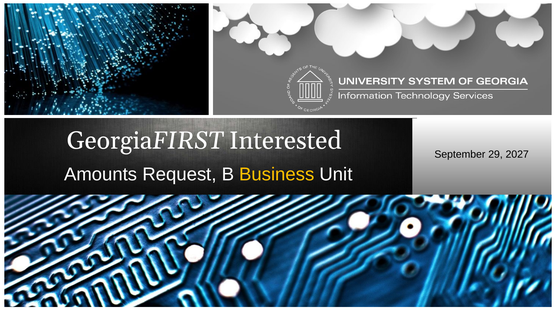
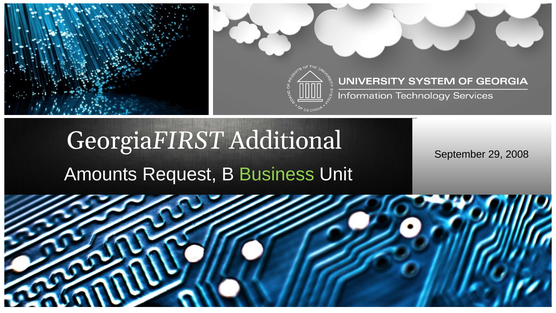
Interested: Interested -> Additional
2027: 2027 -> 2008
Business colour: yellow -> light green
